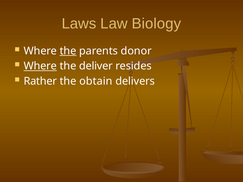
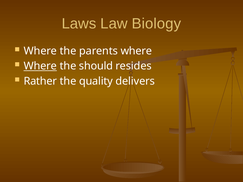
the at (68, 51) underline: present -> none
parents donor: donor -> where
deliver: deliver -> should
obtain: obtain -> quality
